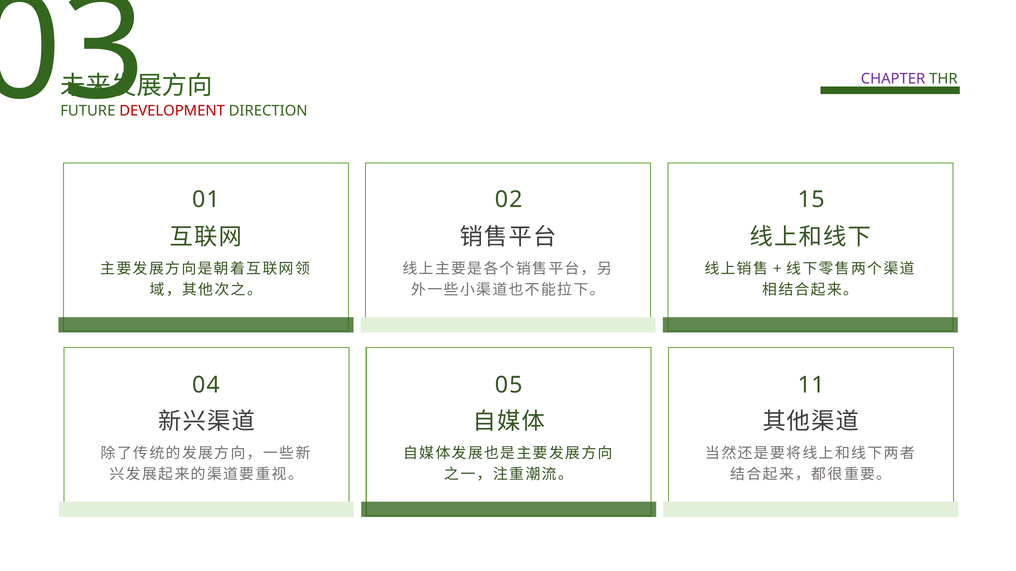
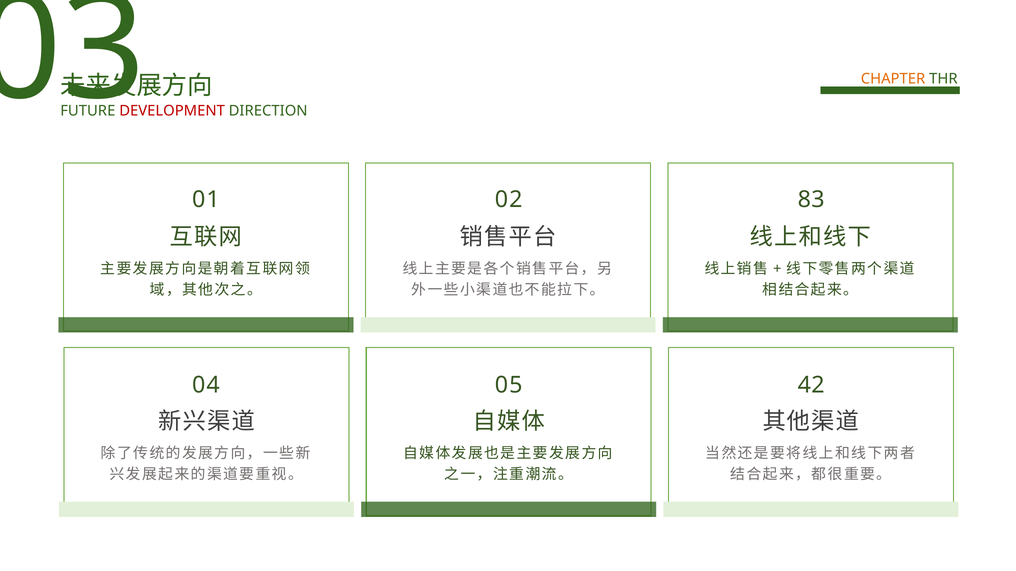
CHAPTER colour: purple -> orange
15: 15 -> 83
11: 11 -> 42
